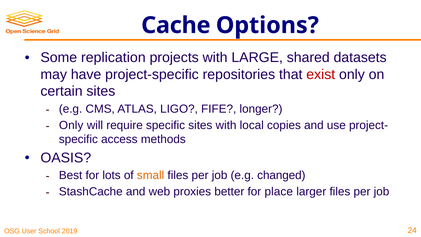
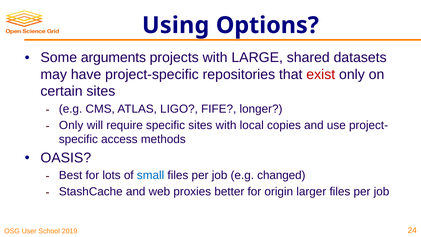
Cache: Cache -> Using
replication: replication -> arguments
small colour: orange -> blue
place: place -> origin
